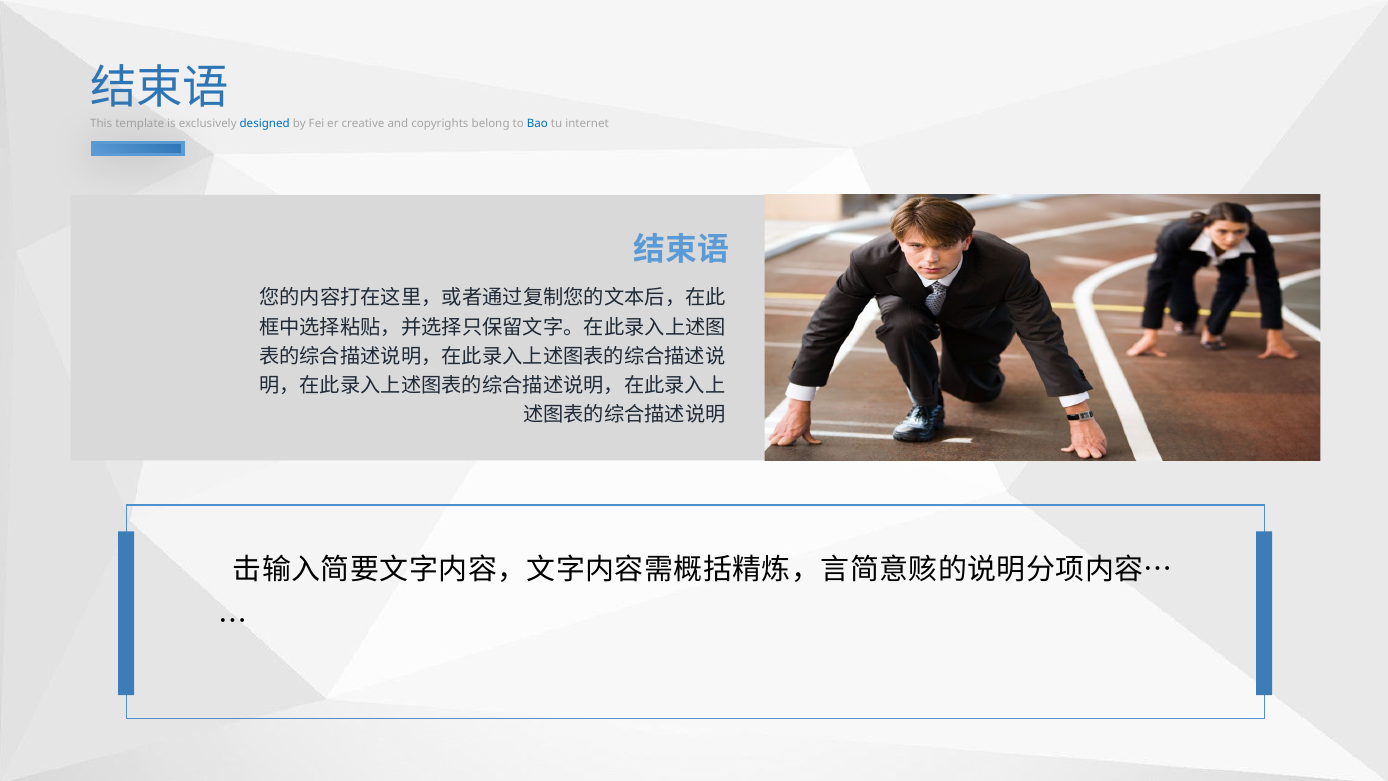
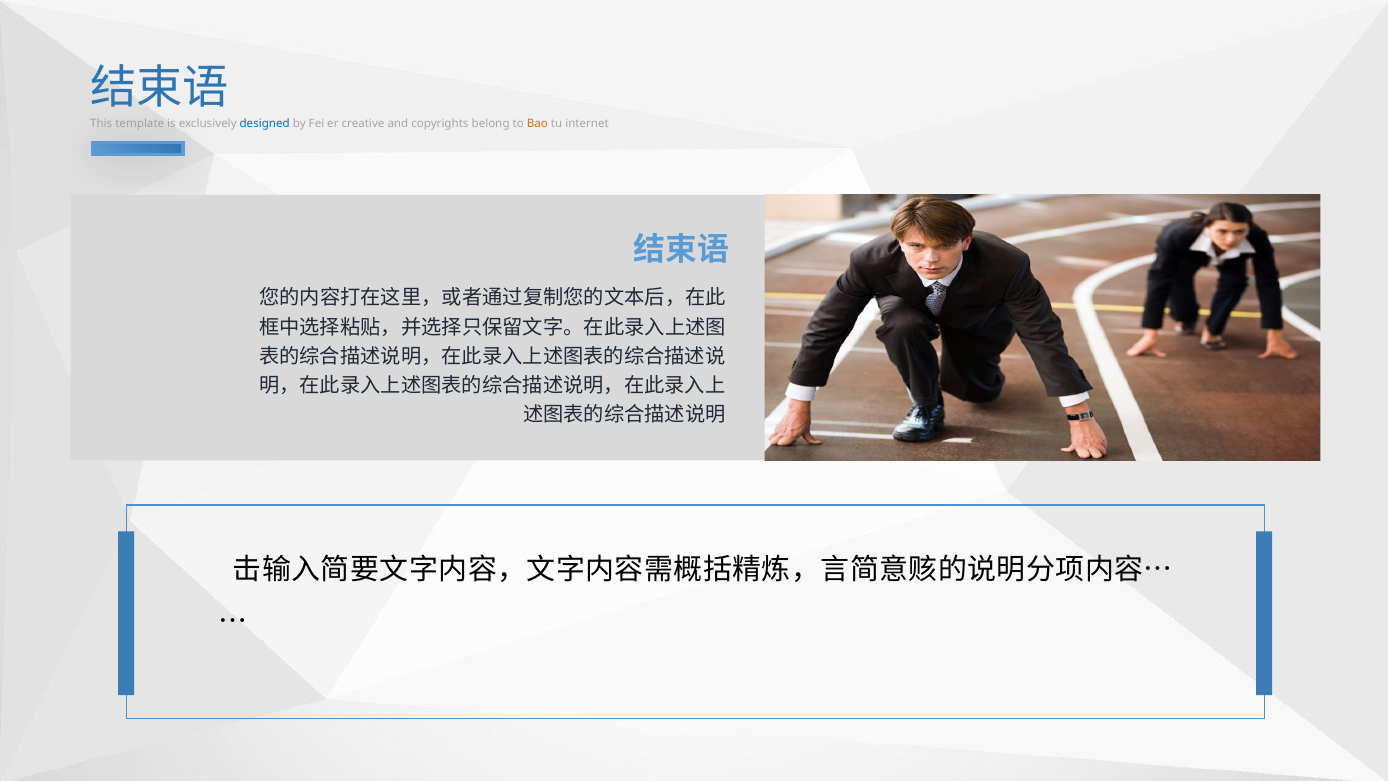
Bao colour: blue -> orange
